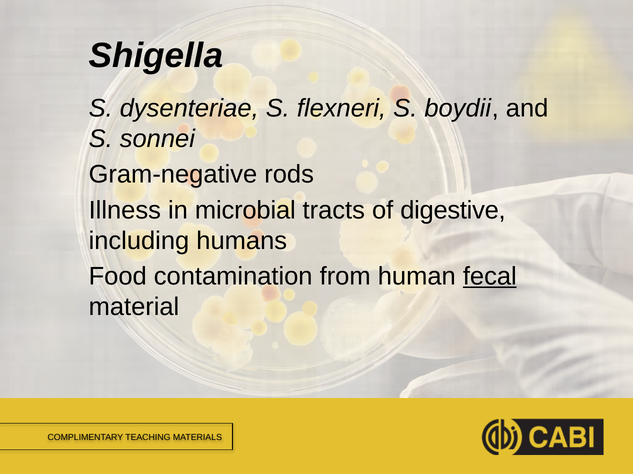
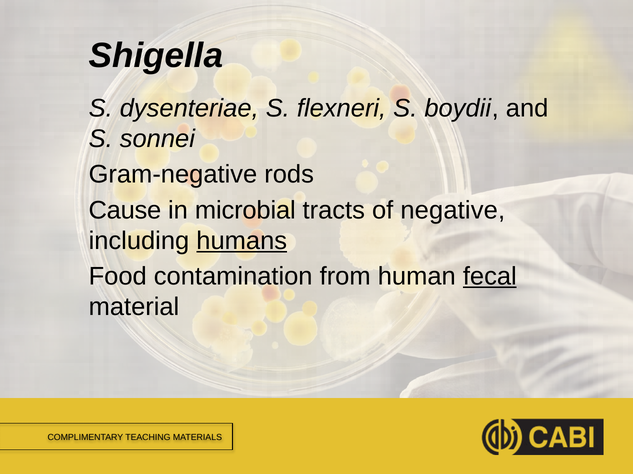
Illness: Illness -> Cause
digestive: digestive -> negative
humans underline: none -> present
